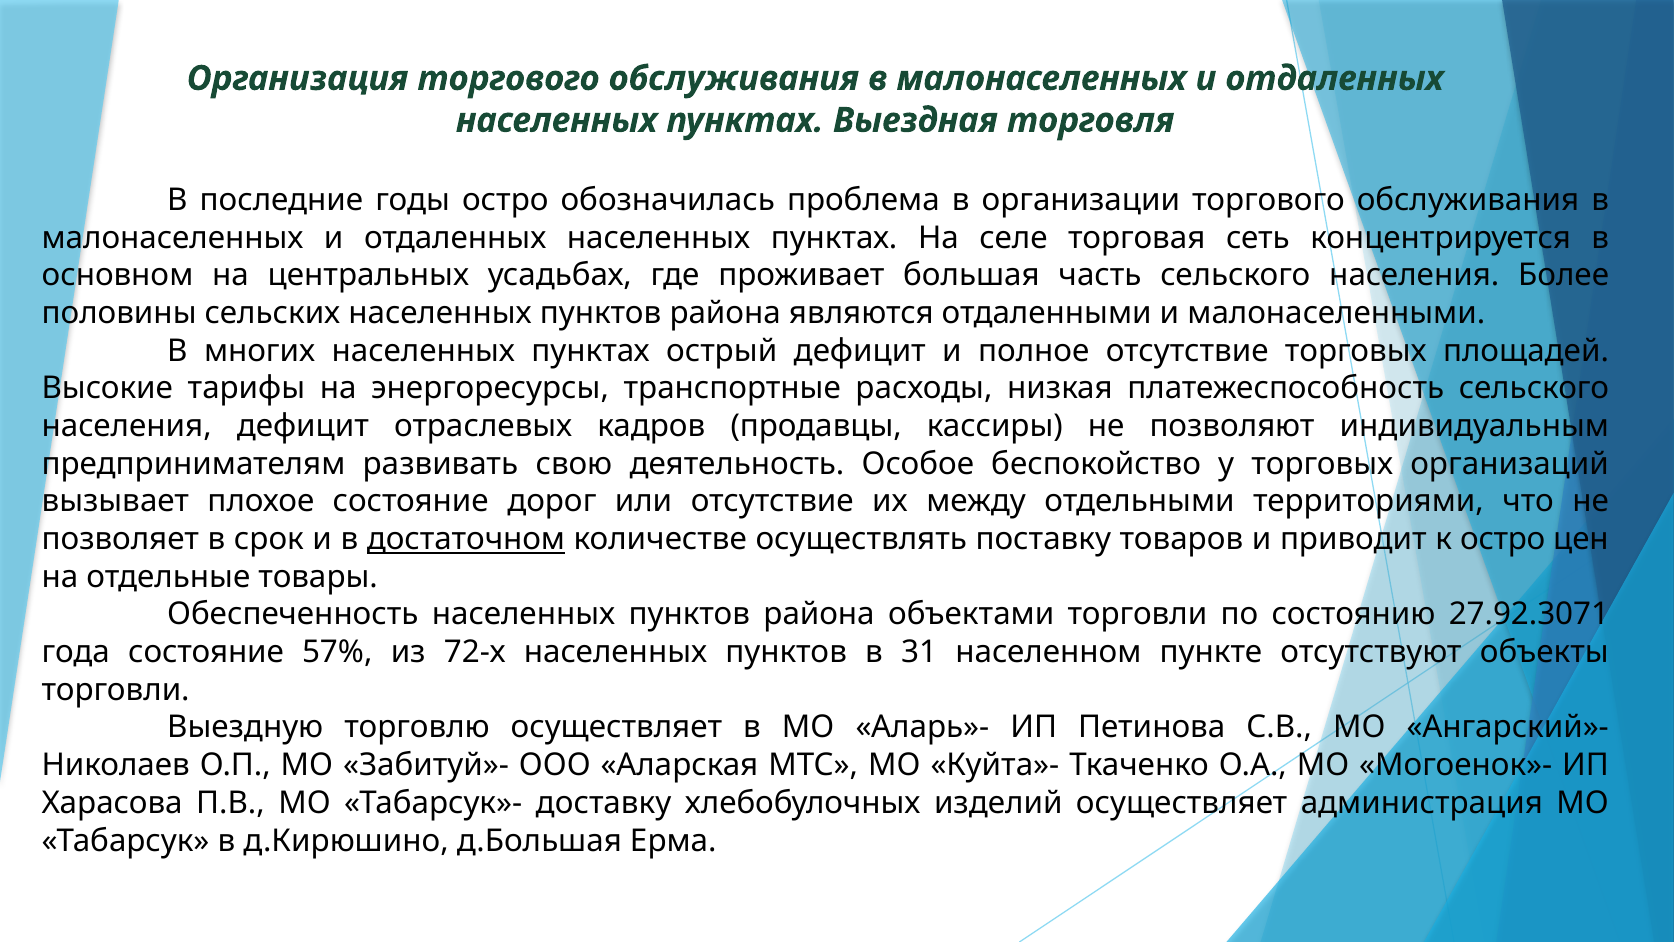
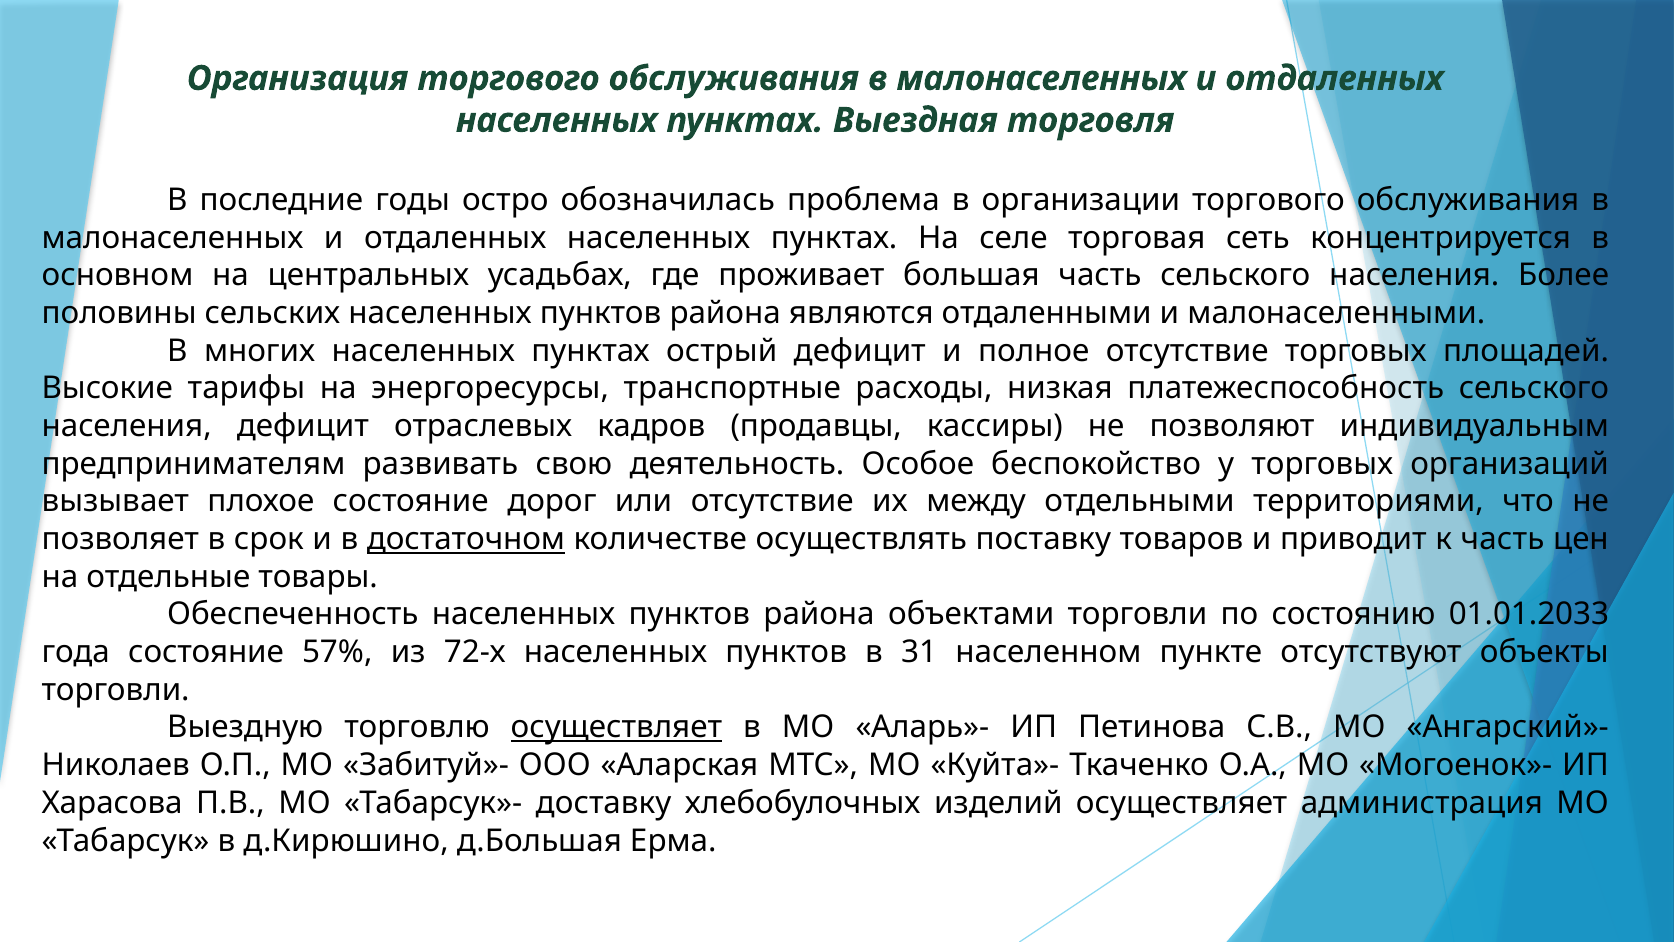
к остро: остро -> часть
27.92.3071: 27.92.3071 -> 01.01.2033
осуществляет at (616, 727) underline: none -> present
